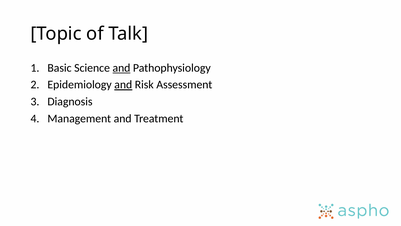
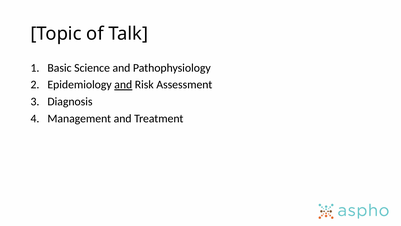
and at (121, 68) underline: present -> none
